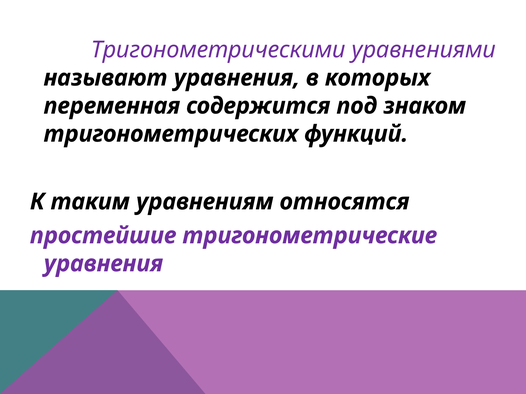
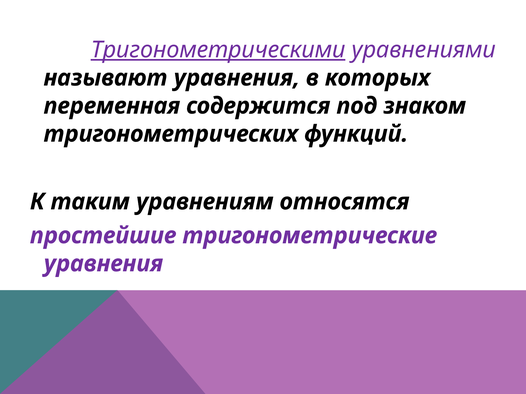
Тригонометрическими underline: none -> present
